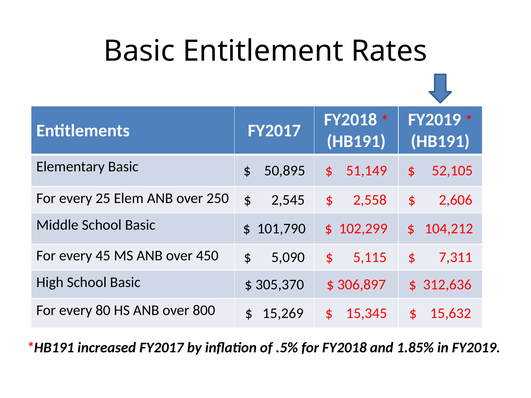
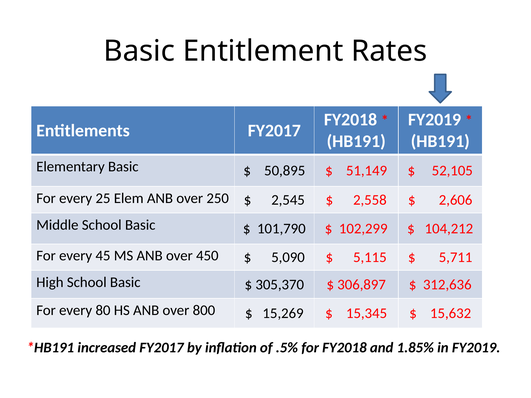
7,311: 7,311 -> 5,711
